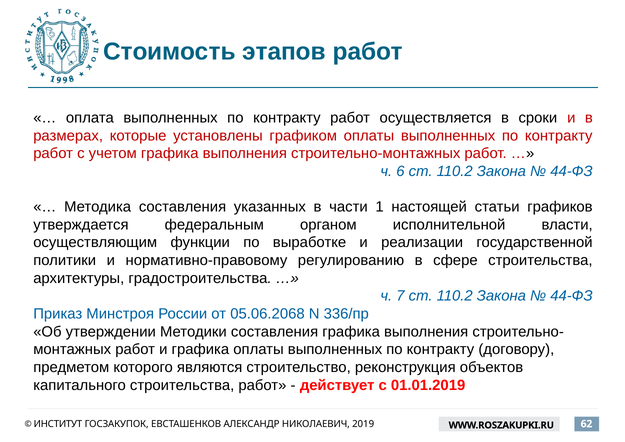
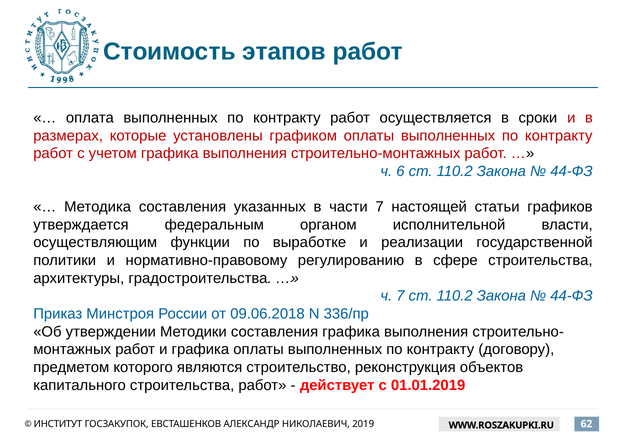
части 1: 1 -> 7
05.06.2068: 05.06.2068 -> 09.06.2018
